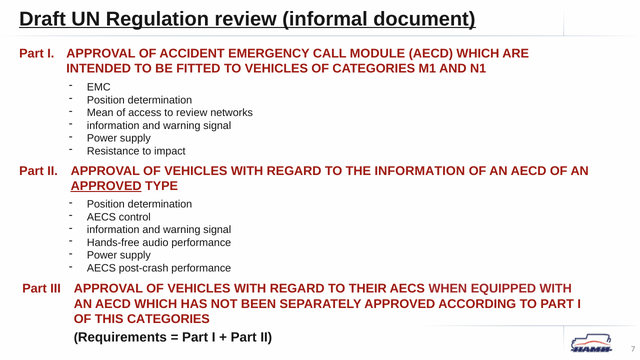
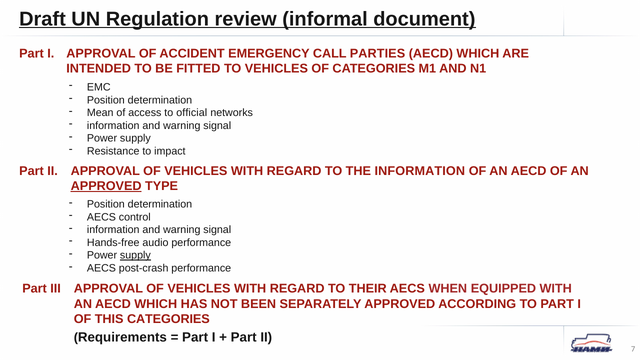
MODULE: MODULE -> PARTIES
to review: review -> official
supply at (135, 255) underline: none -> present
